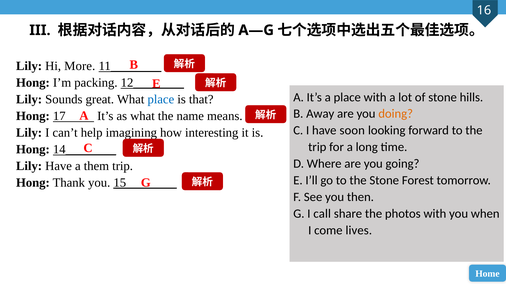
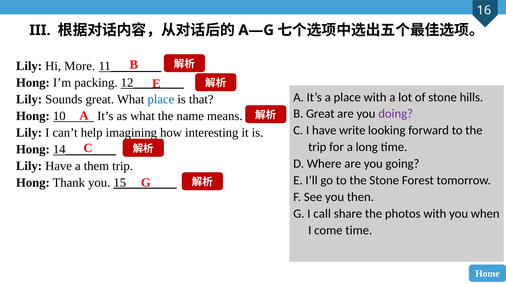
B Away: Away -> Great
doing colour: orange -> purple
17: 17 -> 10
soon: soon -> write
come lives: lives -> time
